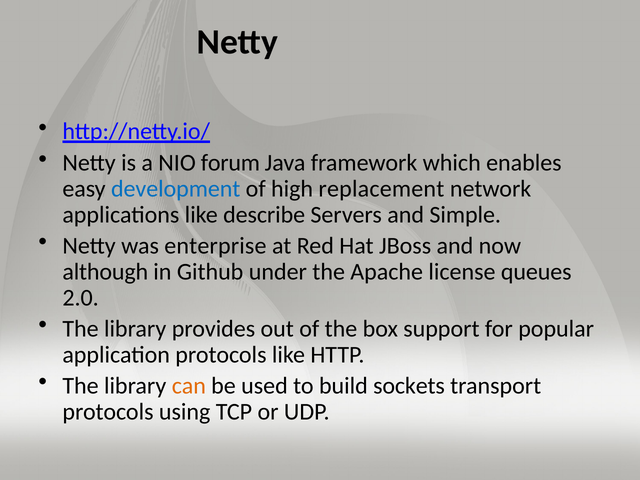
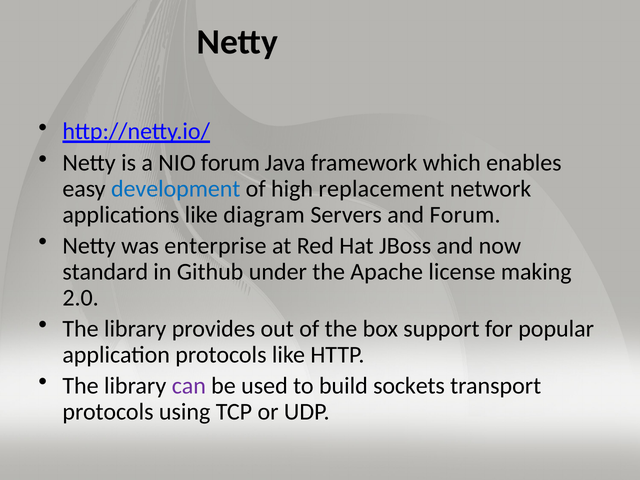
describe: describe -> diagram
and Simple: Simple -> Forum
although: although -> standard
queues: queues -> making
can colour: orange -> purple
